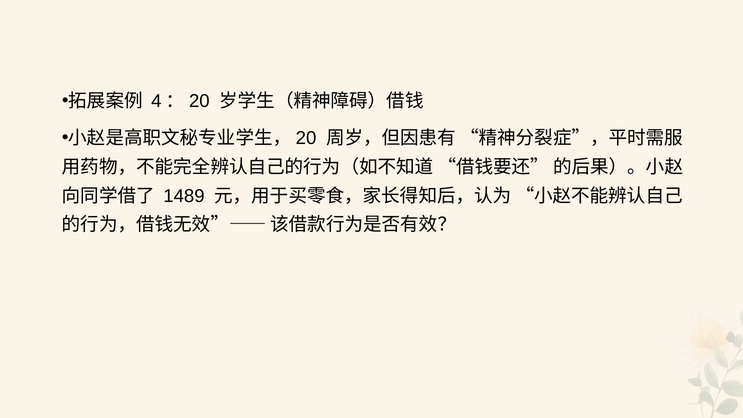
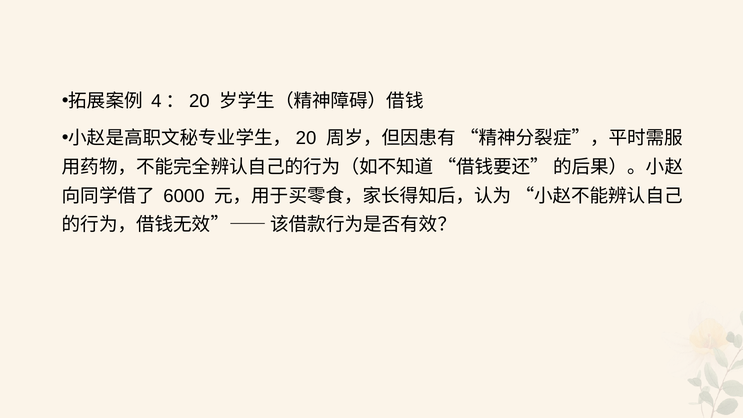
1489: 1489 -> 6000
